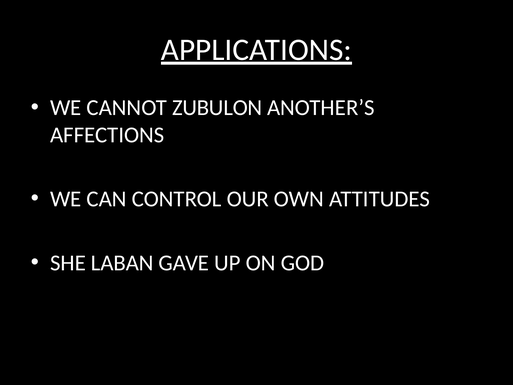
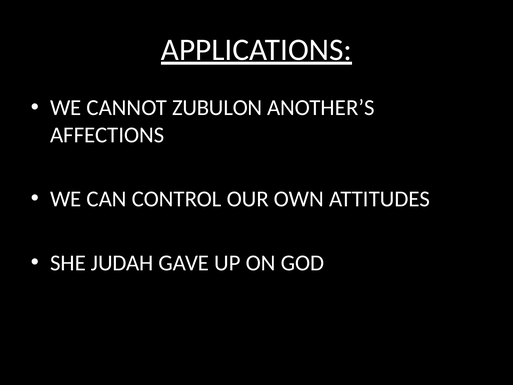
LABAN: LABAN -> JUDAH
